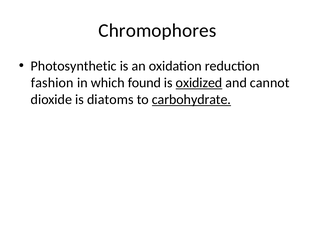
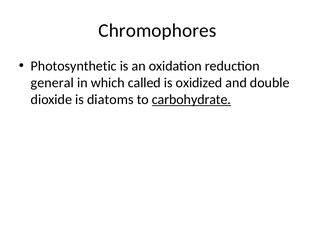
fashion: fashion -> general
found: found -> called
oxidized underline: present -> none
cannot: cannot -> double
